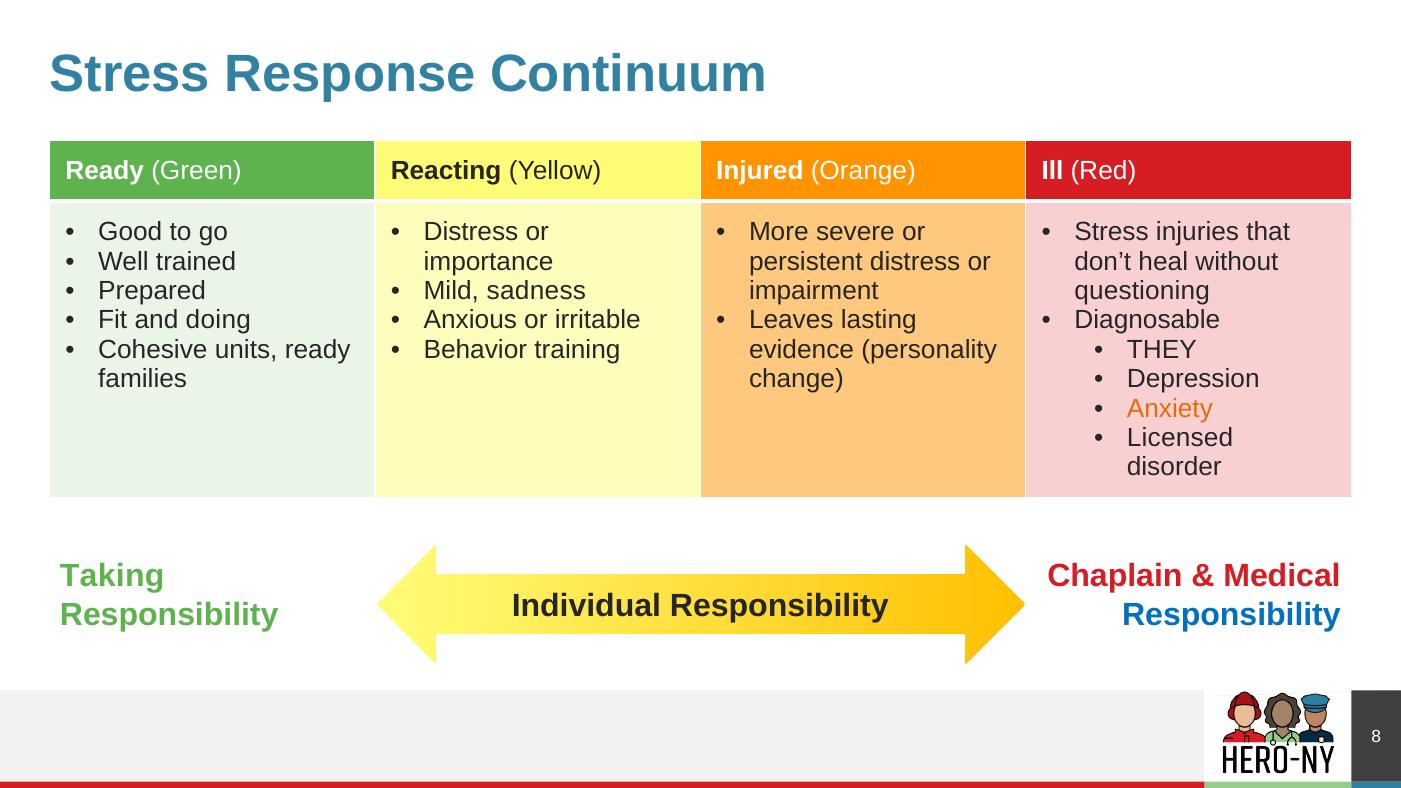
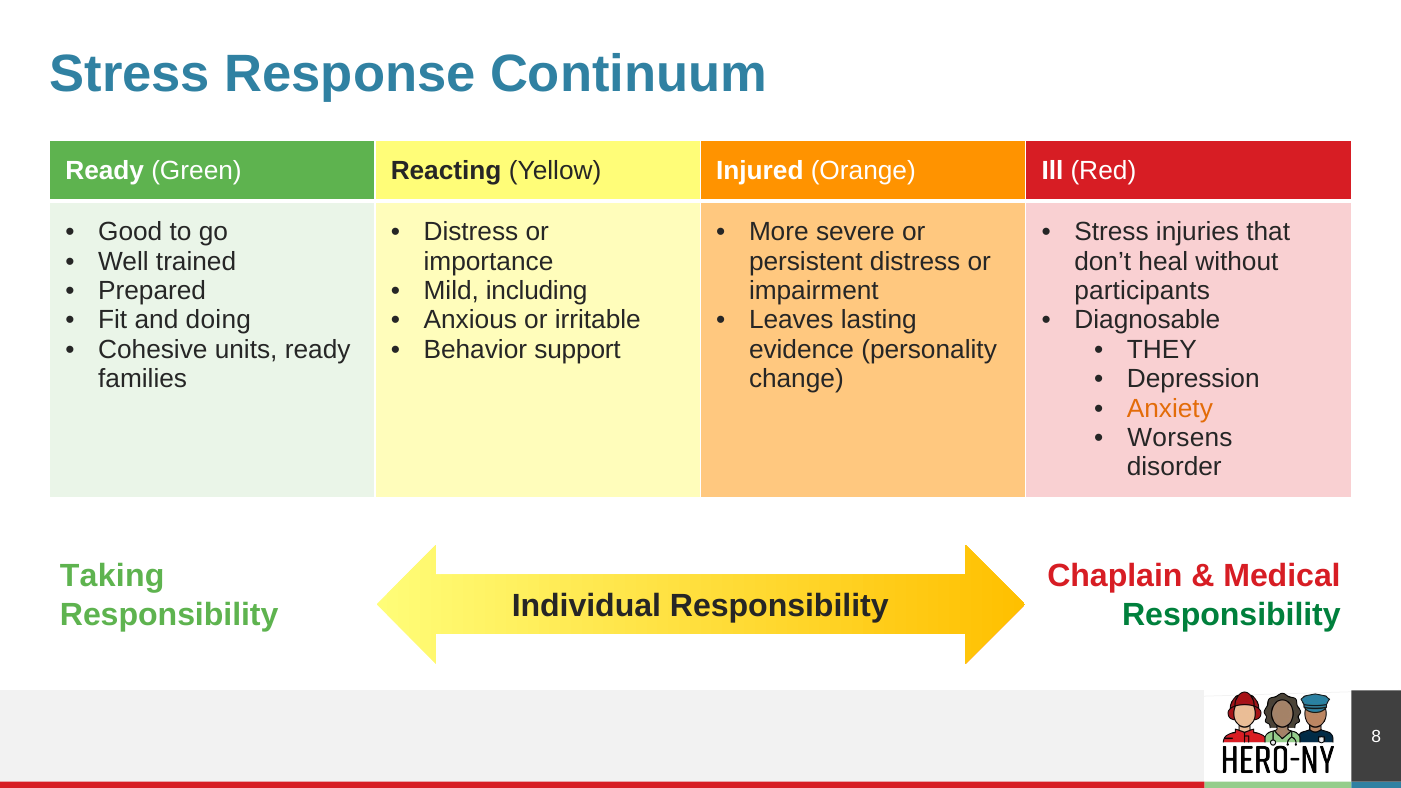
sadness: sadness -> including
questioning: questioning -> participants
training: training -> support
Licensed: Licensed -> Worsens
Responsibility at (1231, 615) colour: blue -> green
